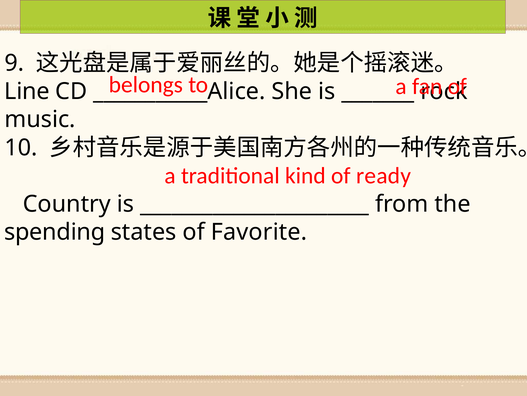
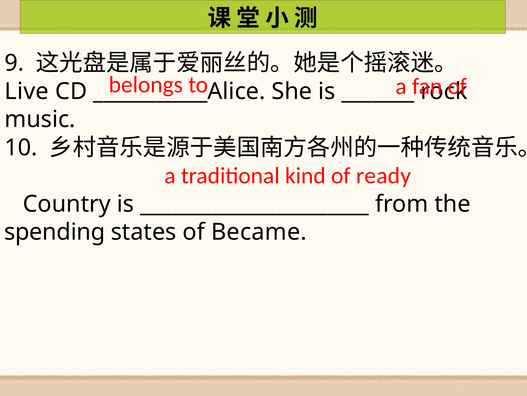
Line: Line -> Live
Favorite: Favorite -> Became
